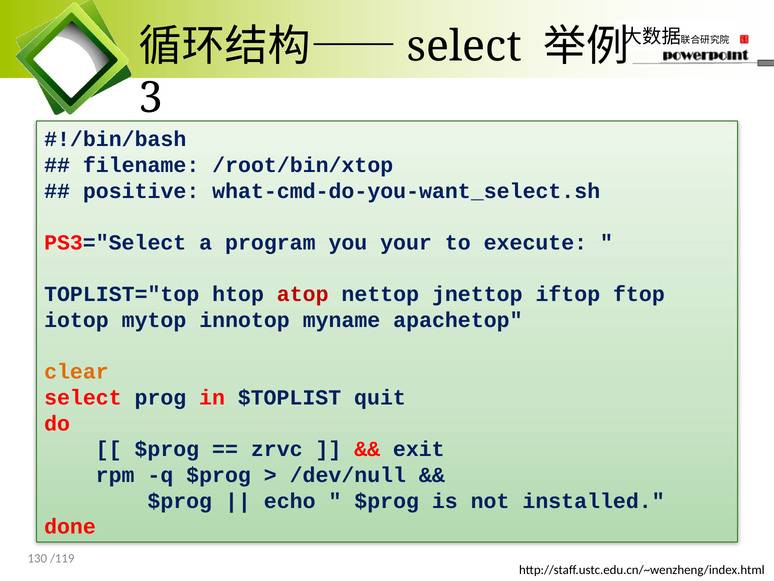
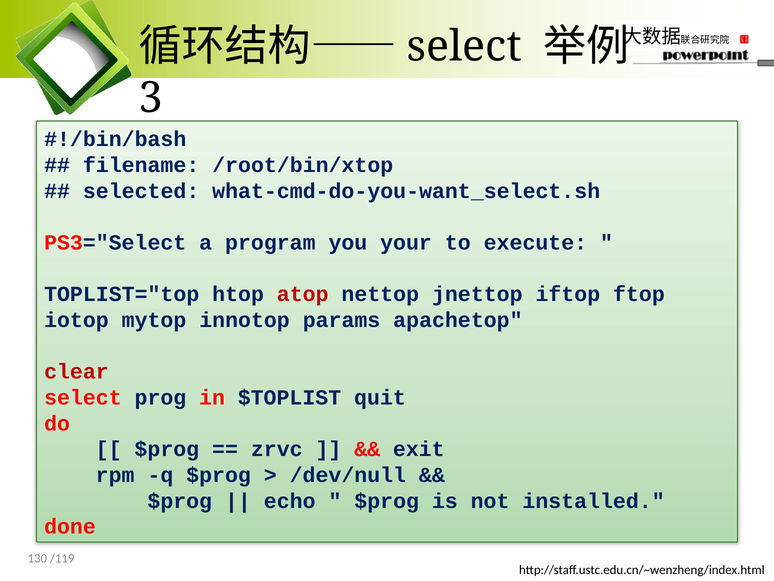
positive: positive -> selected
myname: myname -> params
clear colour: orange -> red
